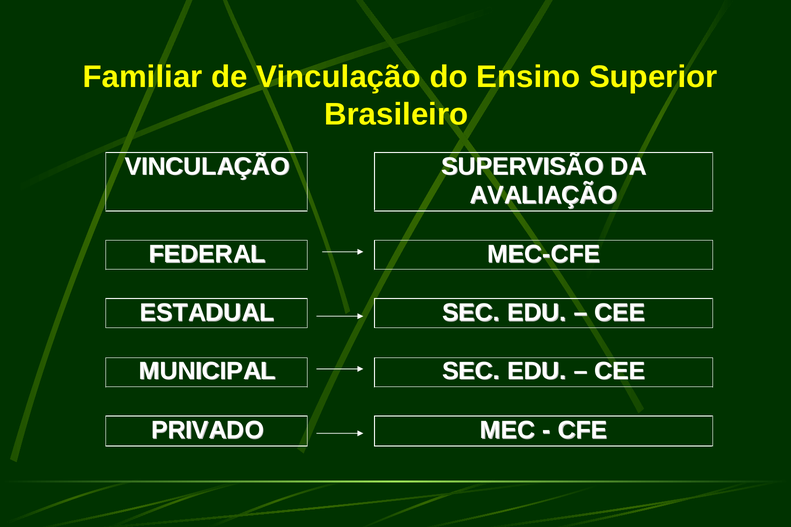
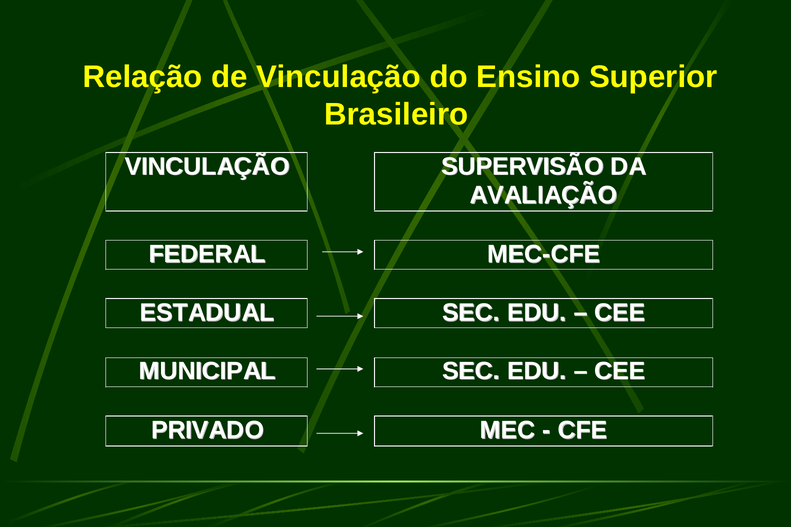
Familiar: Familiar -> Relação
